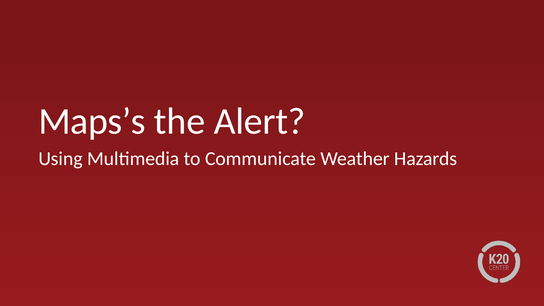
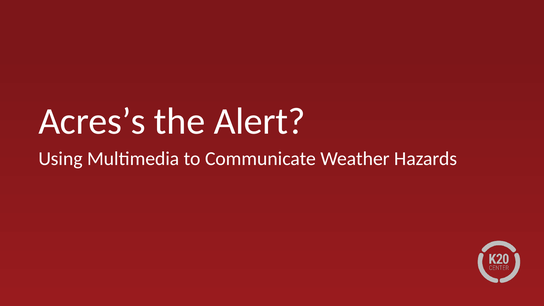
Maps’s: Maps’s -> Acres’s
